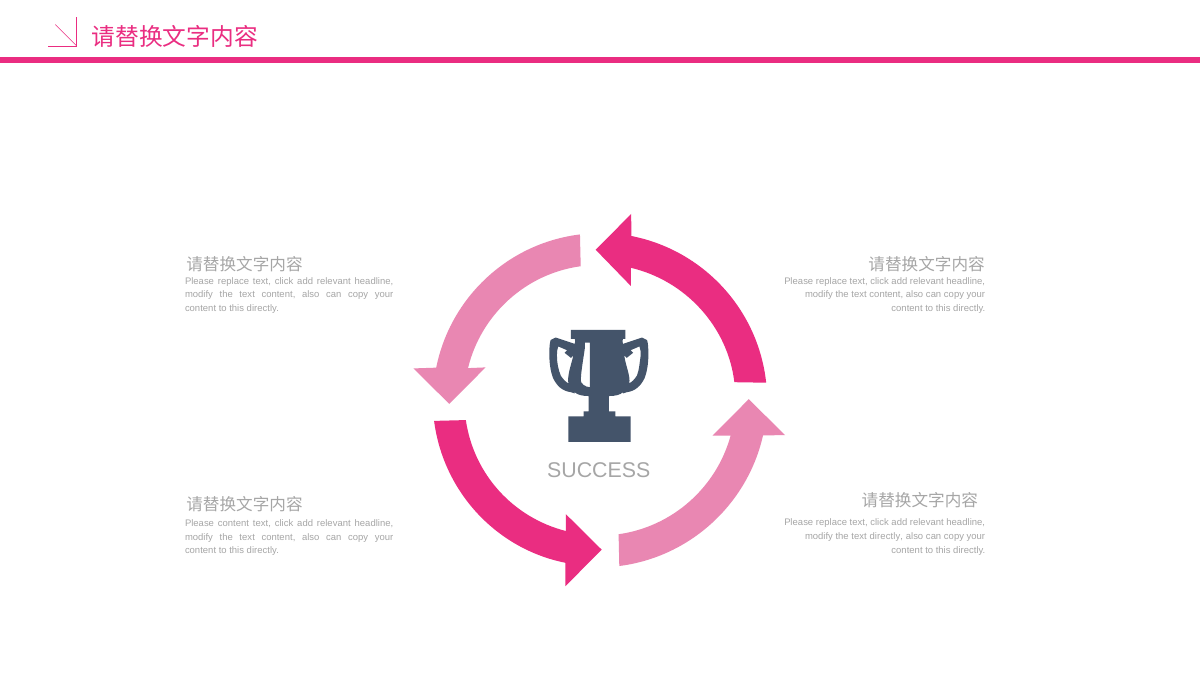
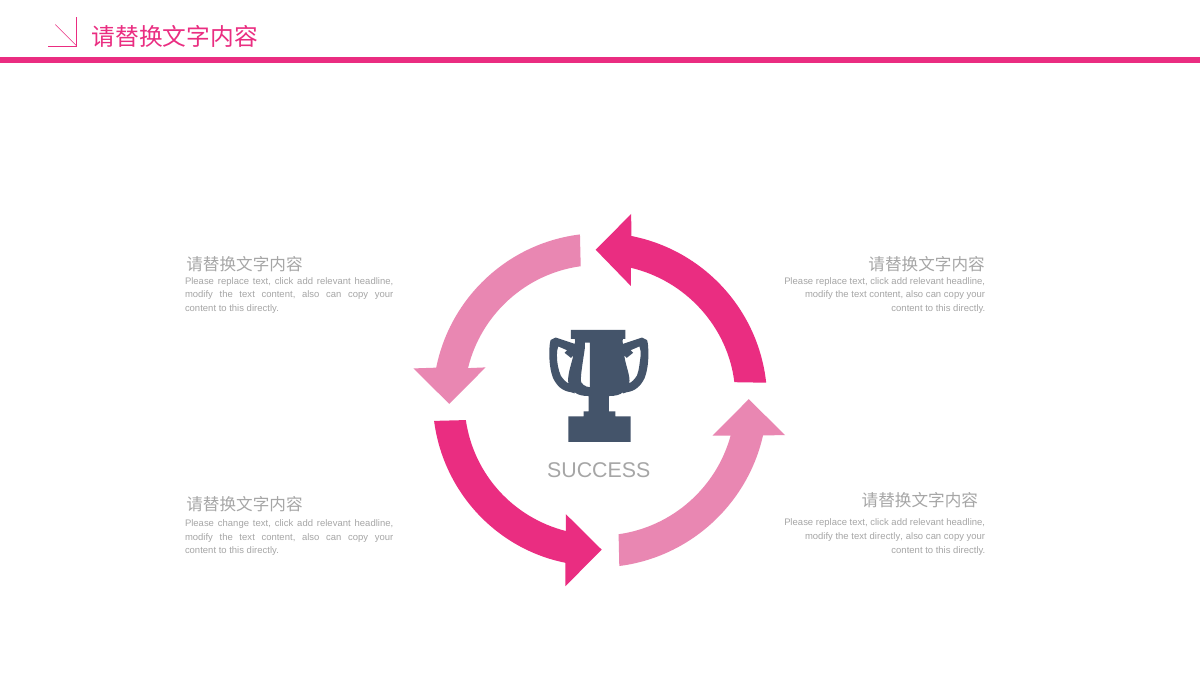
Please content: content -> change
